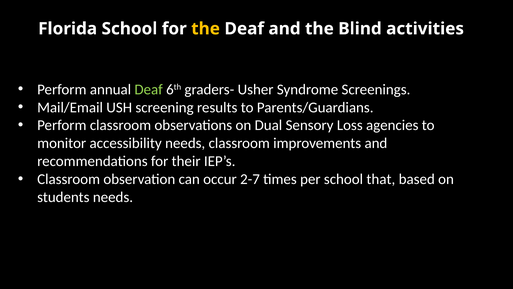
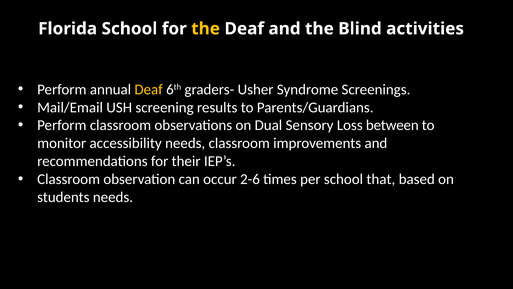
Deaf at (149, 89) colour: light green -> yellow
agencies: agencies -> between
2-7: 2-7 -> 2-6
